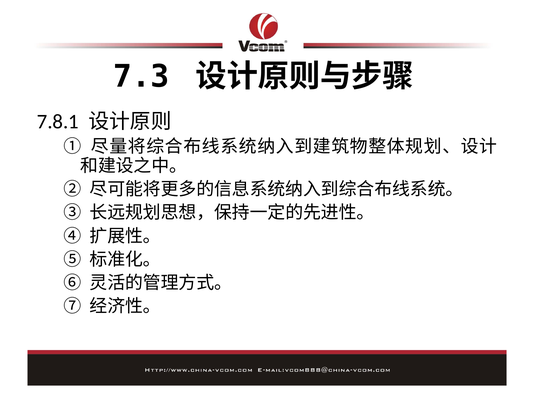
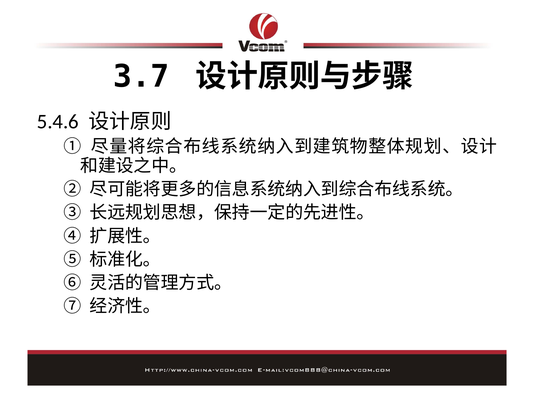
7.3: 7.3 -> 3.7
7.8.1: 7.8.1 -> 5.4.6
